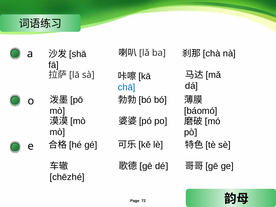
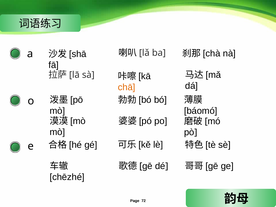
chā colour: blue -> orange
